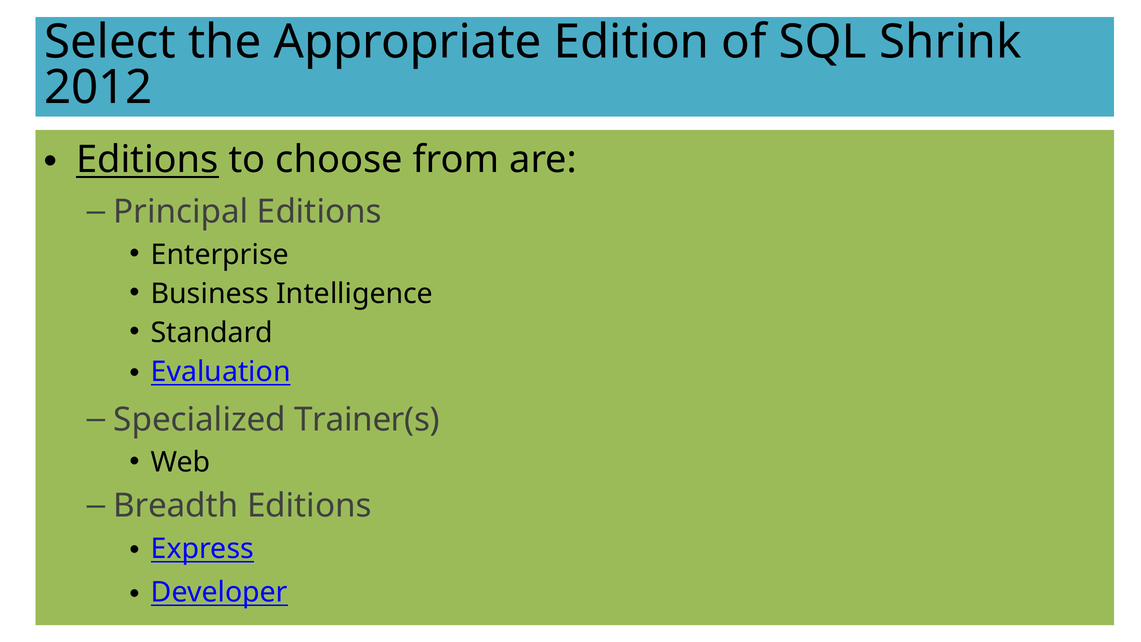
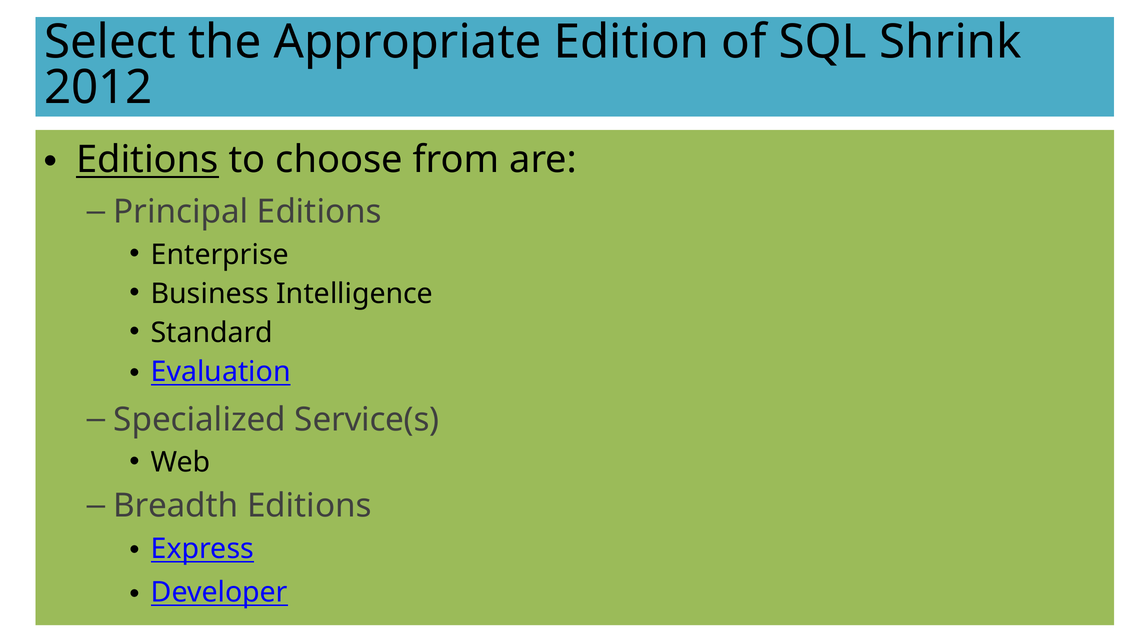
Trainer(s: Trainer(s -> Service(s
